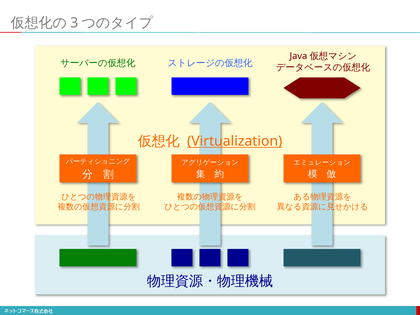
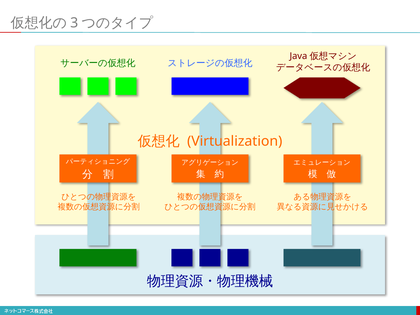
Virtualization underline: present -> none
